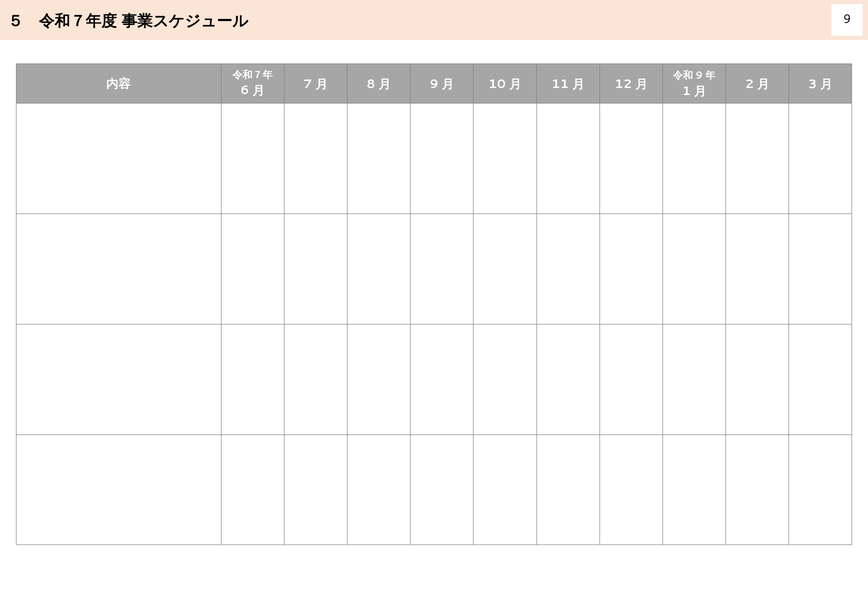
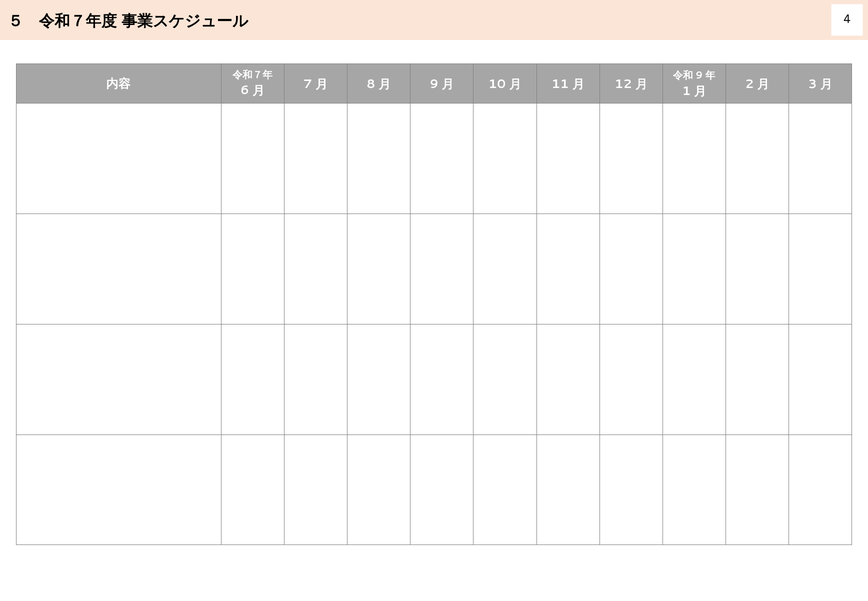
9 at (847, 19): 9 -> 4
